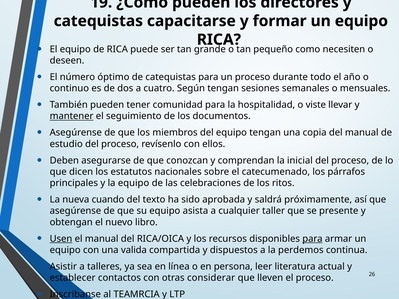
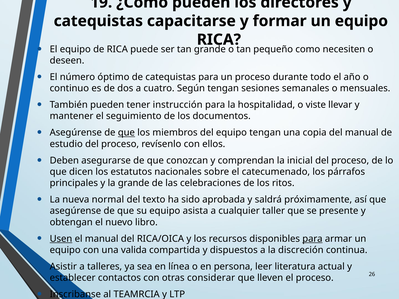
comunidad: comunidad -> instrucción
mantener underline: present -> none
que at (126, 133) underline: none -> present
la equipo: equipo -> grande
cuando: cuando -> normal
perdemos: perdemos -> discreción
